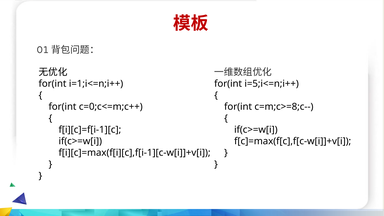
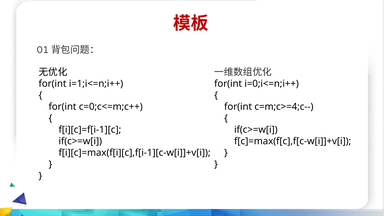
i=5;i<=n;i++: i=5;i<=n;i++ -> i=0;i<=n;i++
c=m;c>=8;c--: c=m;c>=8;c-- -> c=m;c>=4;c--
